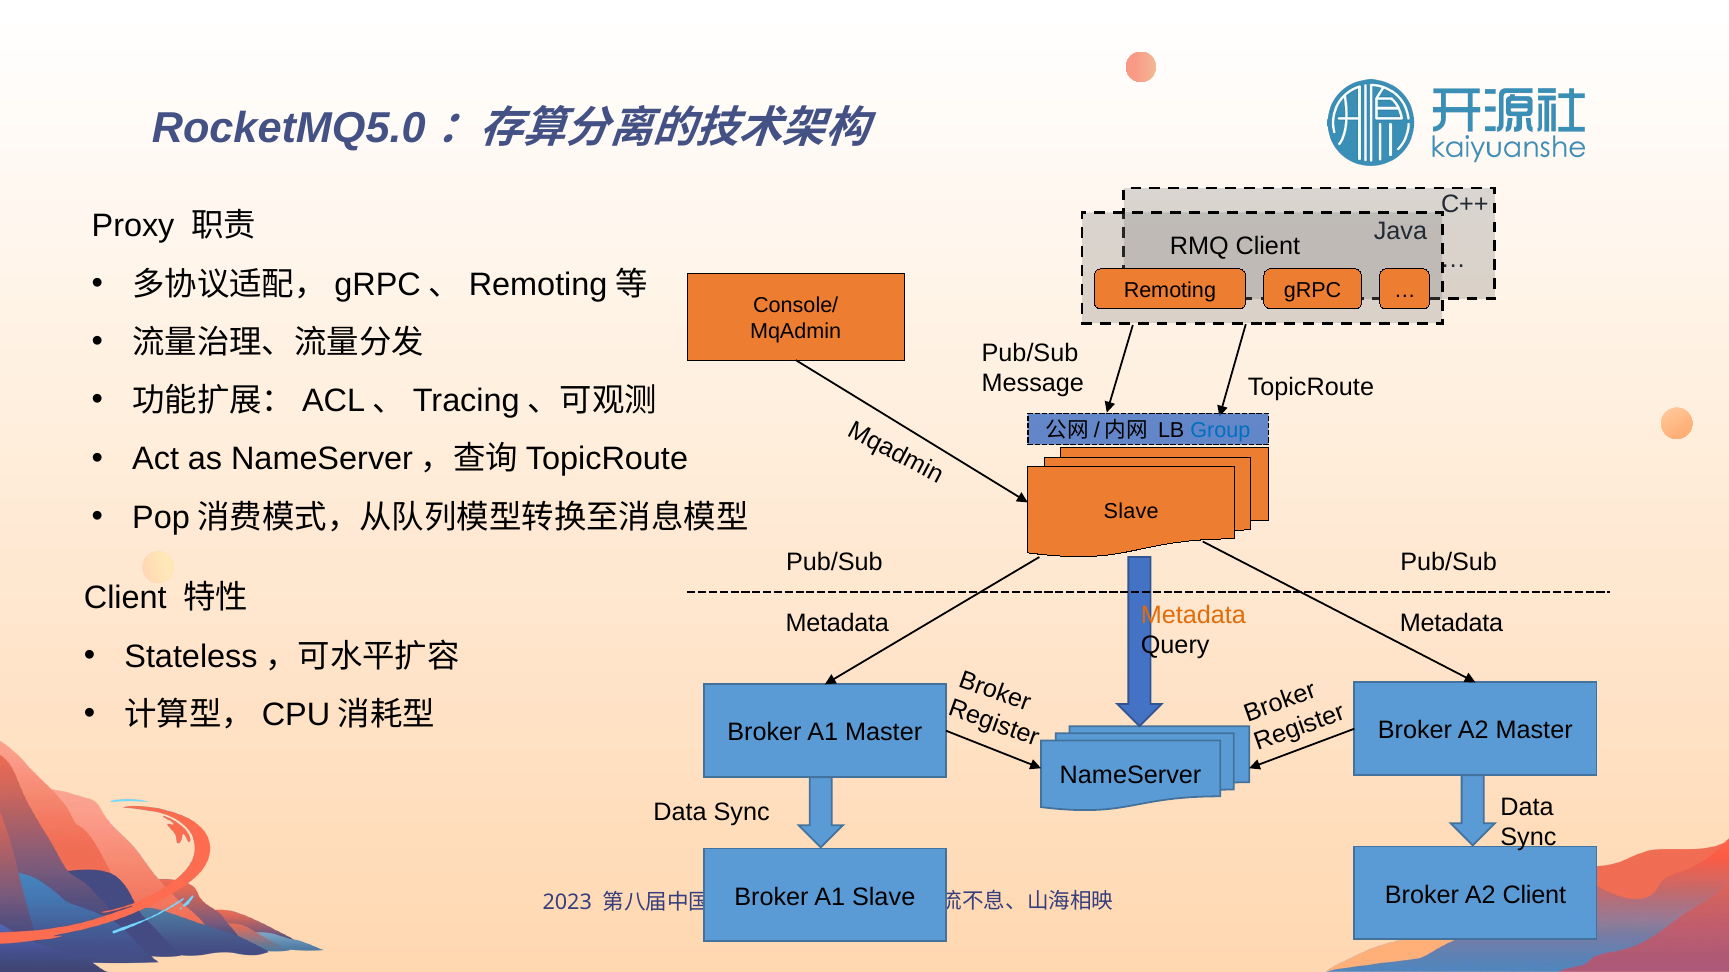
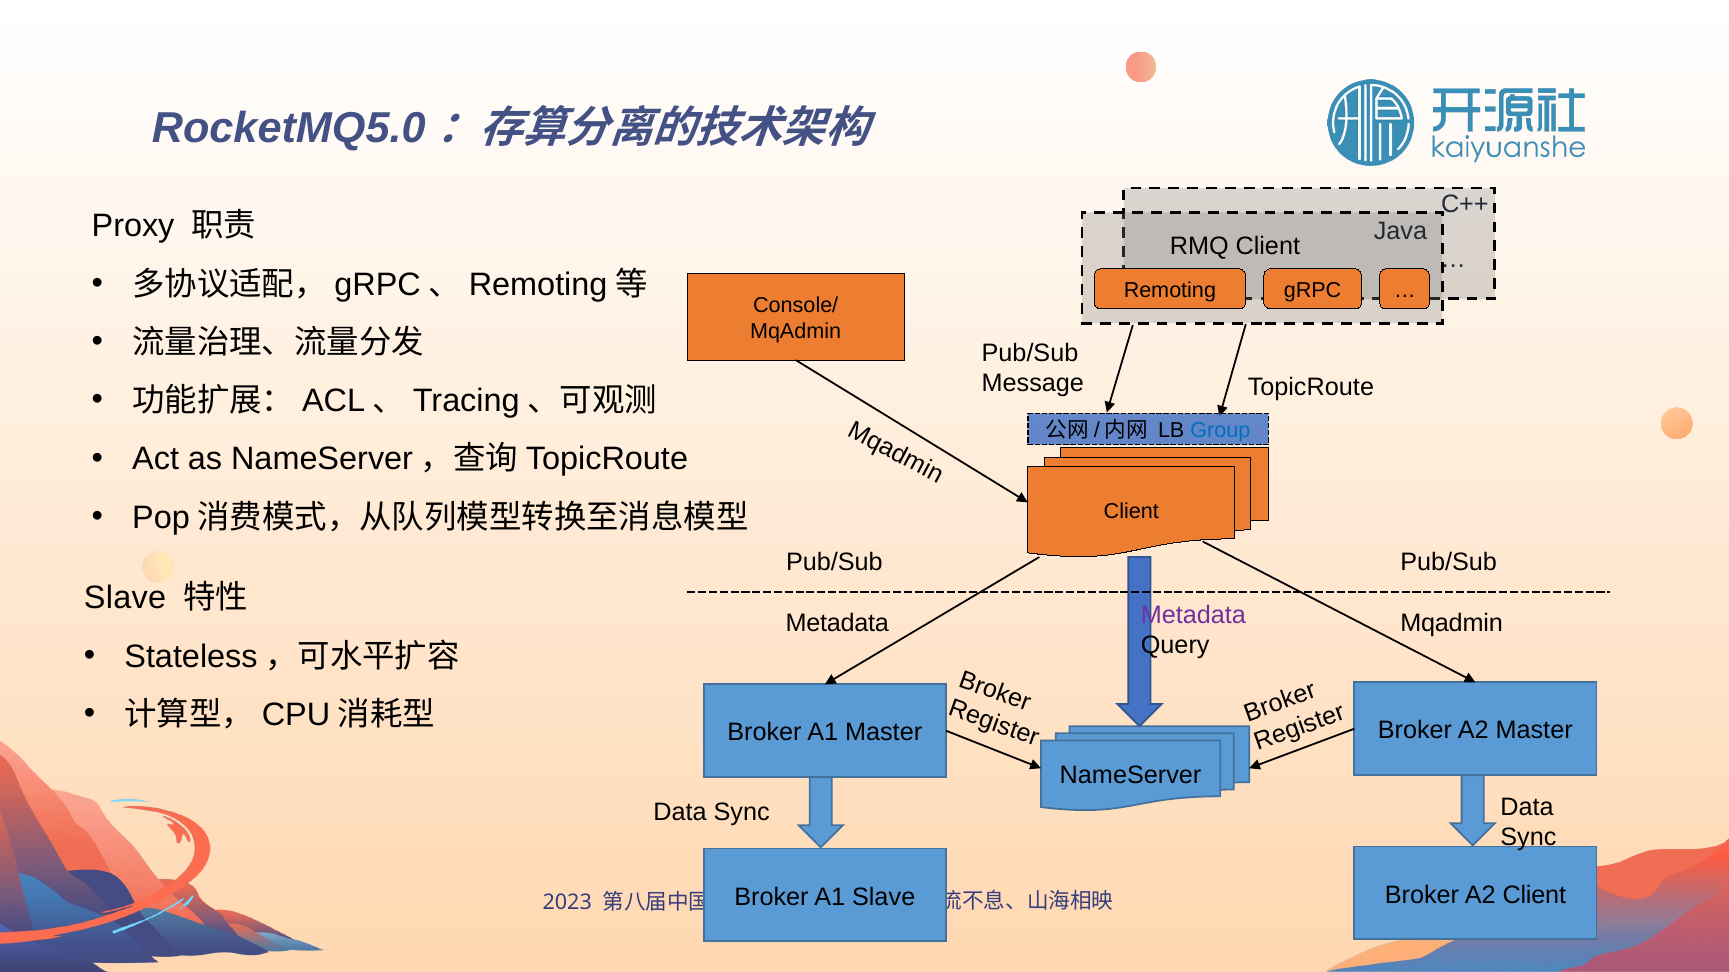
Slave at (1131, 511): Slave -> Client
Client at (125, 598): Client -> Slave
Metadata at (1193, 616) colour: orange -> purple
Metadata at (1452, 623): Metadata -> Mqadmin
